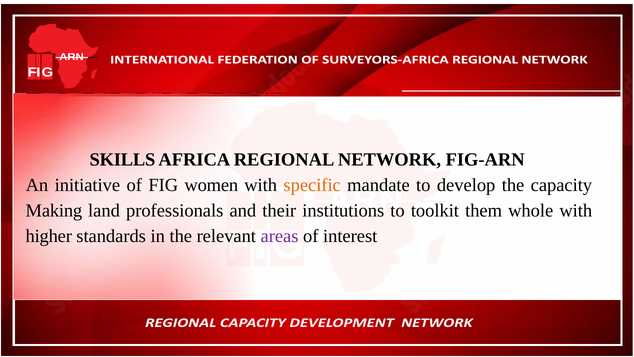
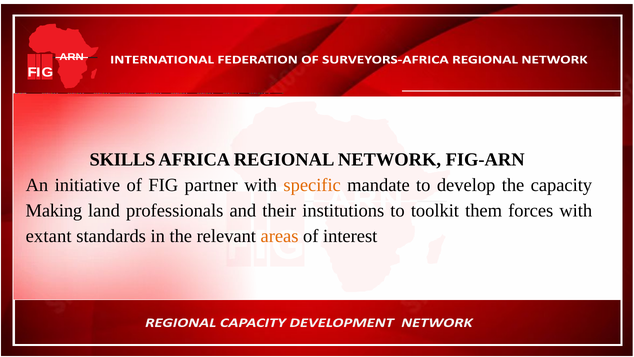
women: women -> partner
whole: whole -> forces
higher: higher -> extant
areas colour: purple -> orange
